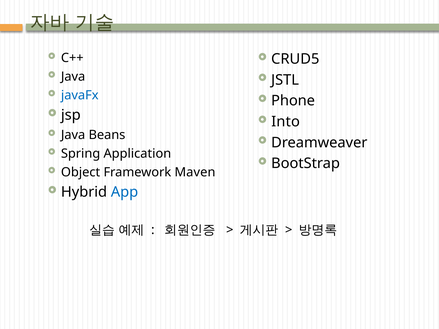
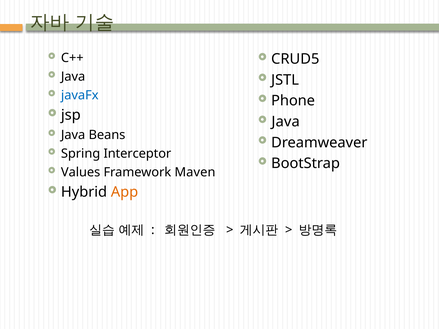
Into at (286, 122): Into -> Java
Application: Application -> Interceptor
Object: Object -> Values
App colour: blue -> orange
